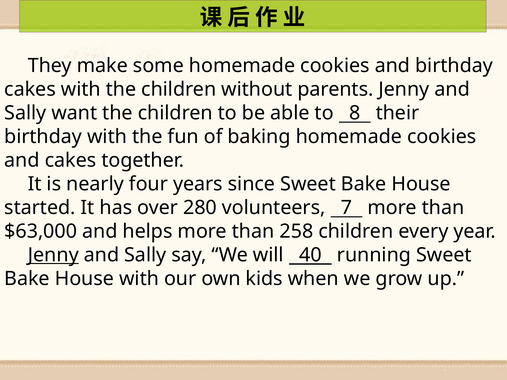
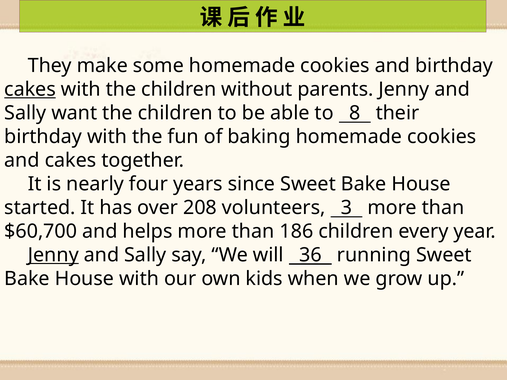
cakes at (30, 89) underline: none -> present
280: 280 -> 208
7: 7 -> 3
$63,000: $63,000 -> $60,700
258: 258 -> 186
40: 40 -> 36
